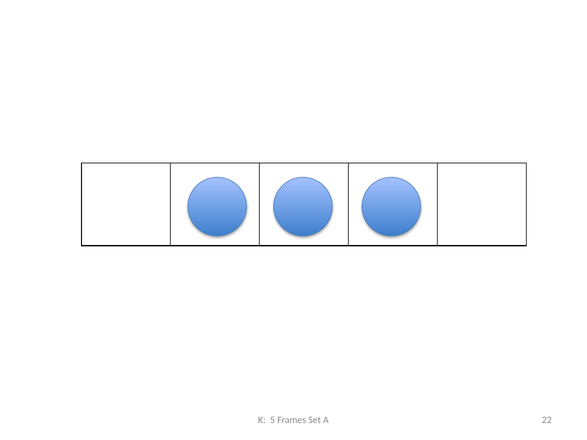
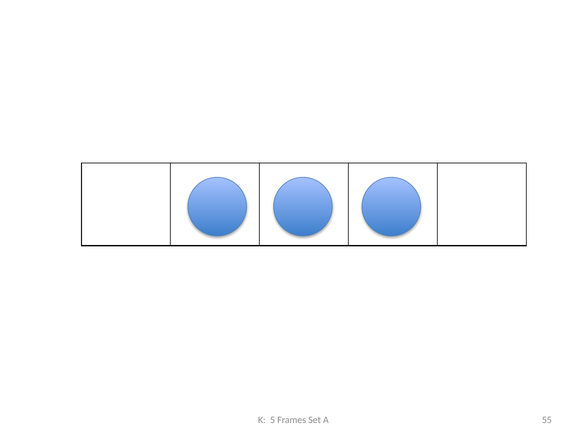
22: 22 -> 55
